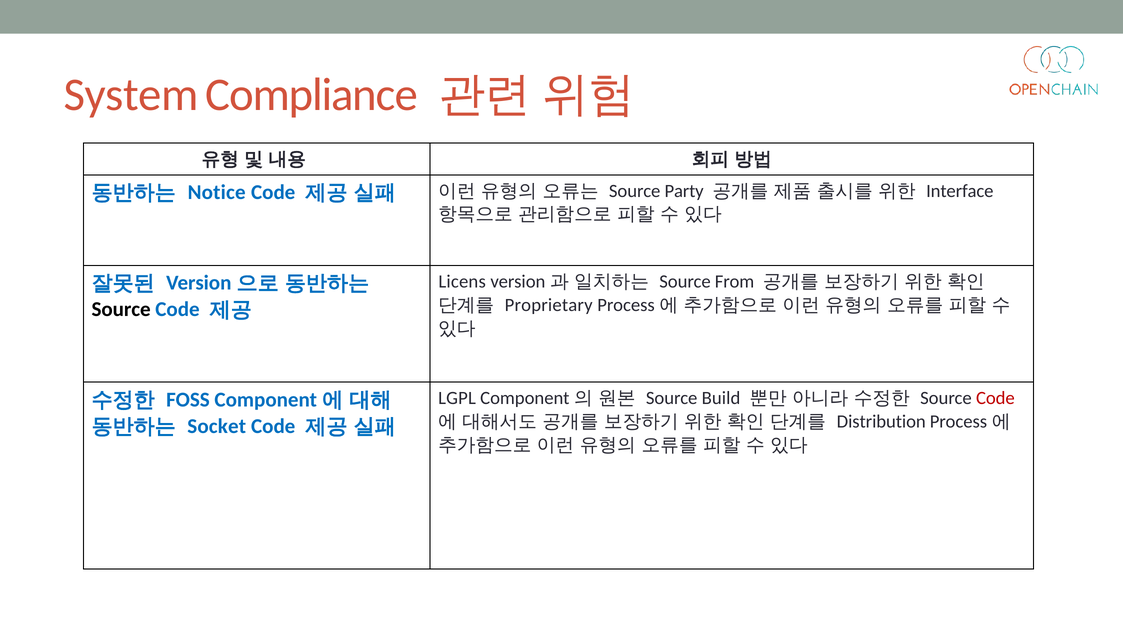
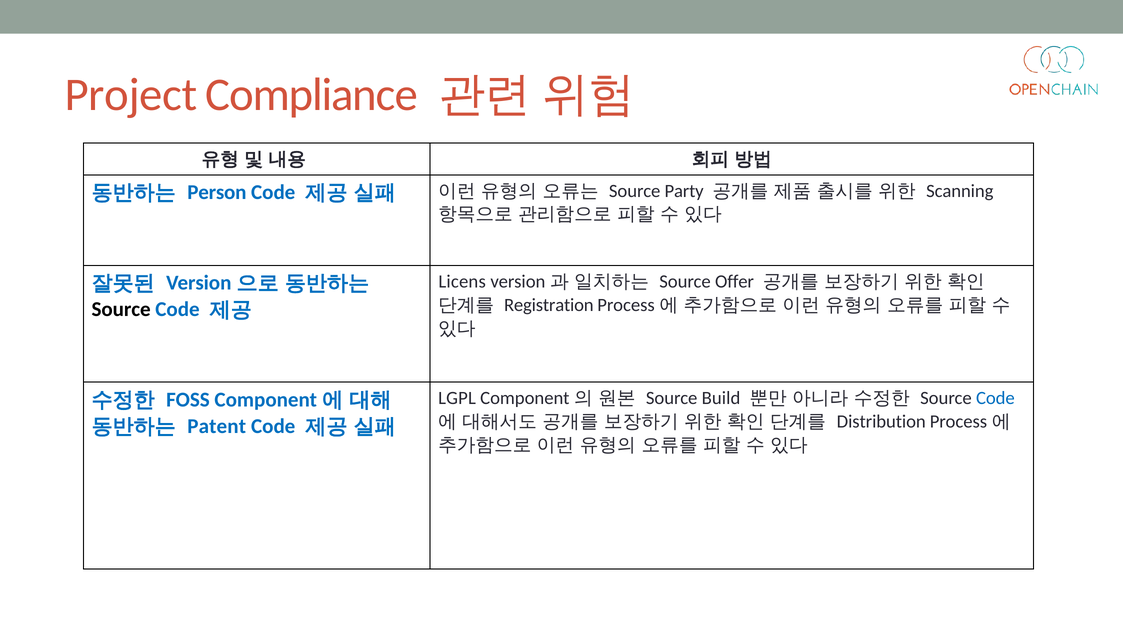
System: System -> Project
Notice: Notice -> Person
Interface: Interface -> Scanning
From: From -> Offer
Proprietary: Proprietary -> Registration
Code at (995, 398) colour: red -> blue
Socket: Socket -> Patent
